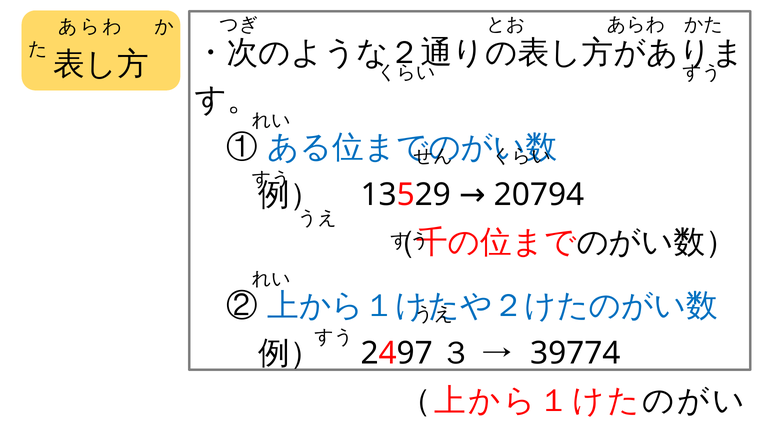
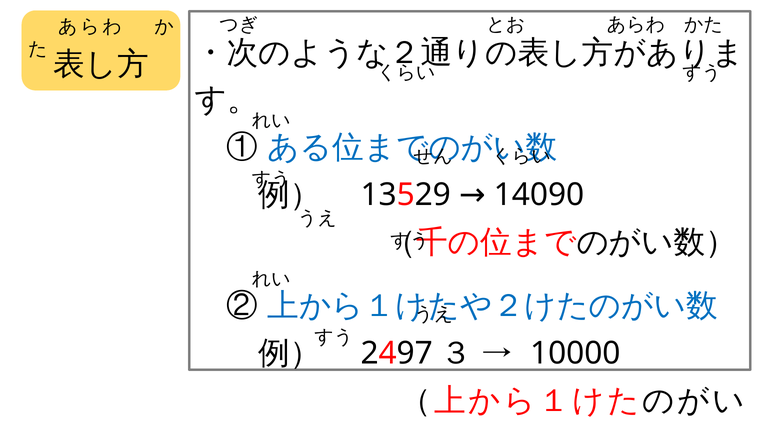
20794: 20794 -> 14090
39774: 39774 -> 10000
